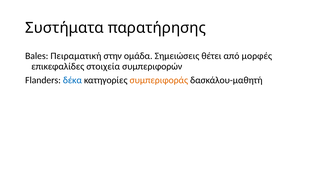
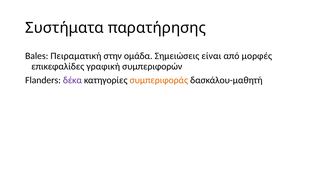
θέτει: θέτει -> είναι
στοιχεία: στοιχεία -> γραφική
δέκα colour: blue -> purple
